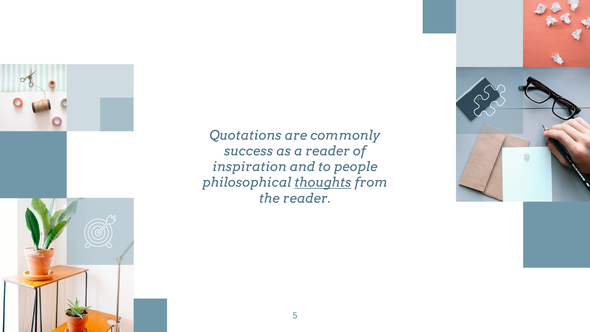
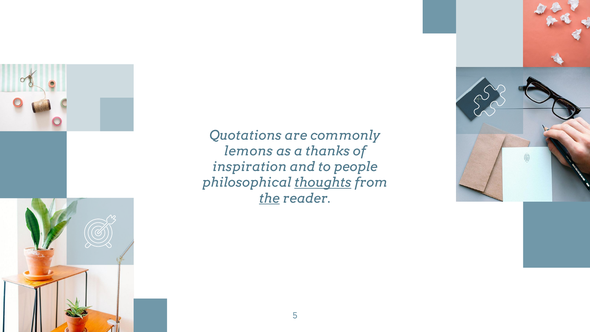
success: success -> lemons
a reader: reader -> thanks
the underline: none -> present
